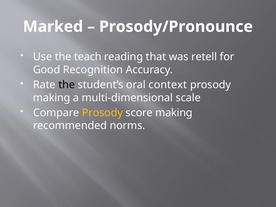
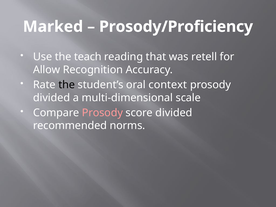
Prosody/Pronounce: Prosody/Pronounce -> Prosody/Proficiency
Good: Good -> Allow
making at (52, 98): making -> divided
Prosody at (102, 113) colour: yellow -> pink
score making: making -> divided
